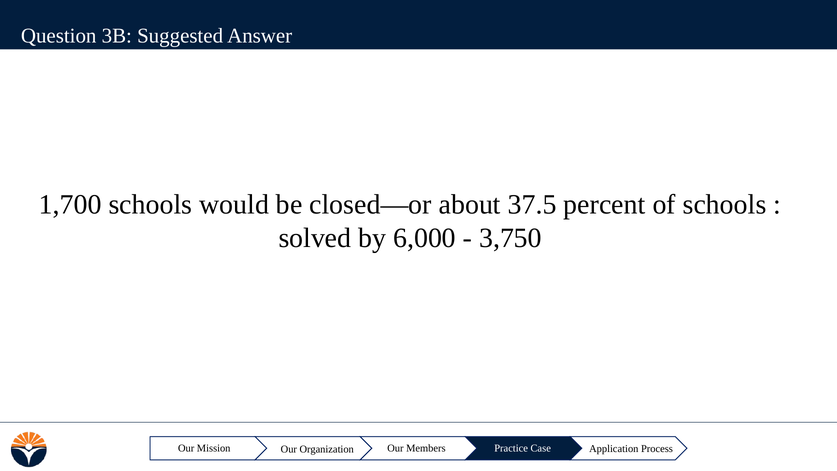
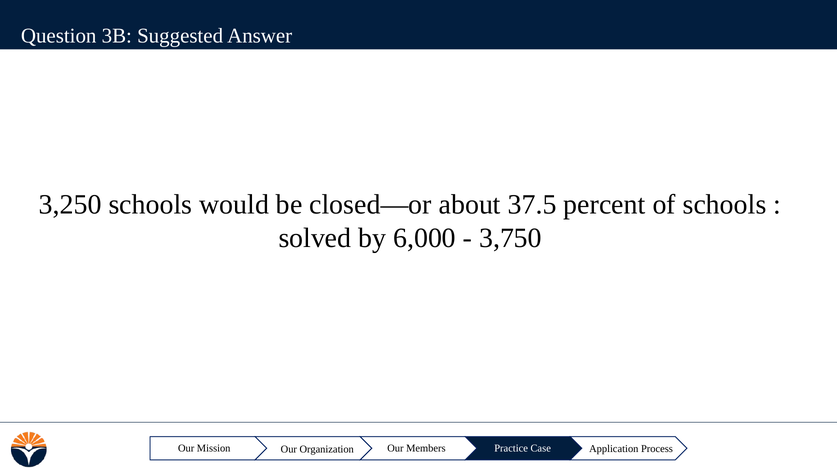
1,700: 1,700 -> 3,250
